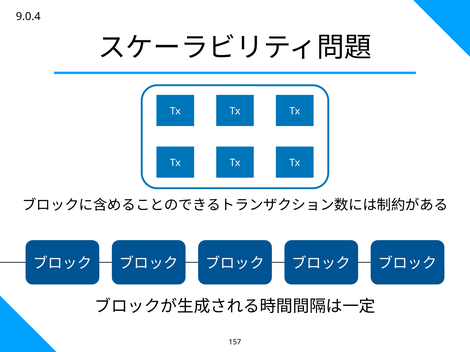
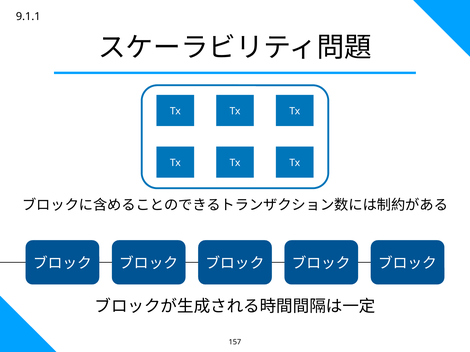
9.0.4: 9.0.4 -> 9.1.1
